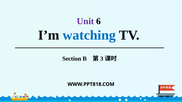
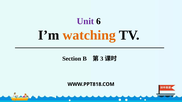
watching colour: blue -> orange
